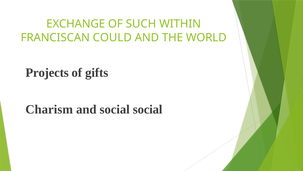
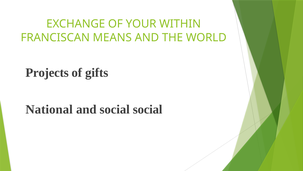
SUCH: SUCH -> YOUR
COULD: COULD -> MEANS
Charism: Charism -> National
